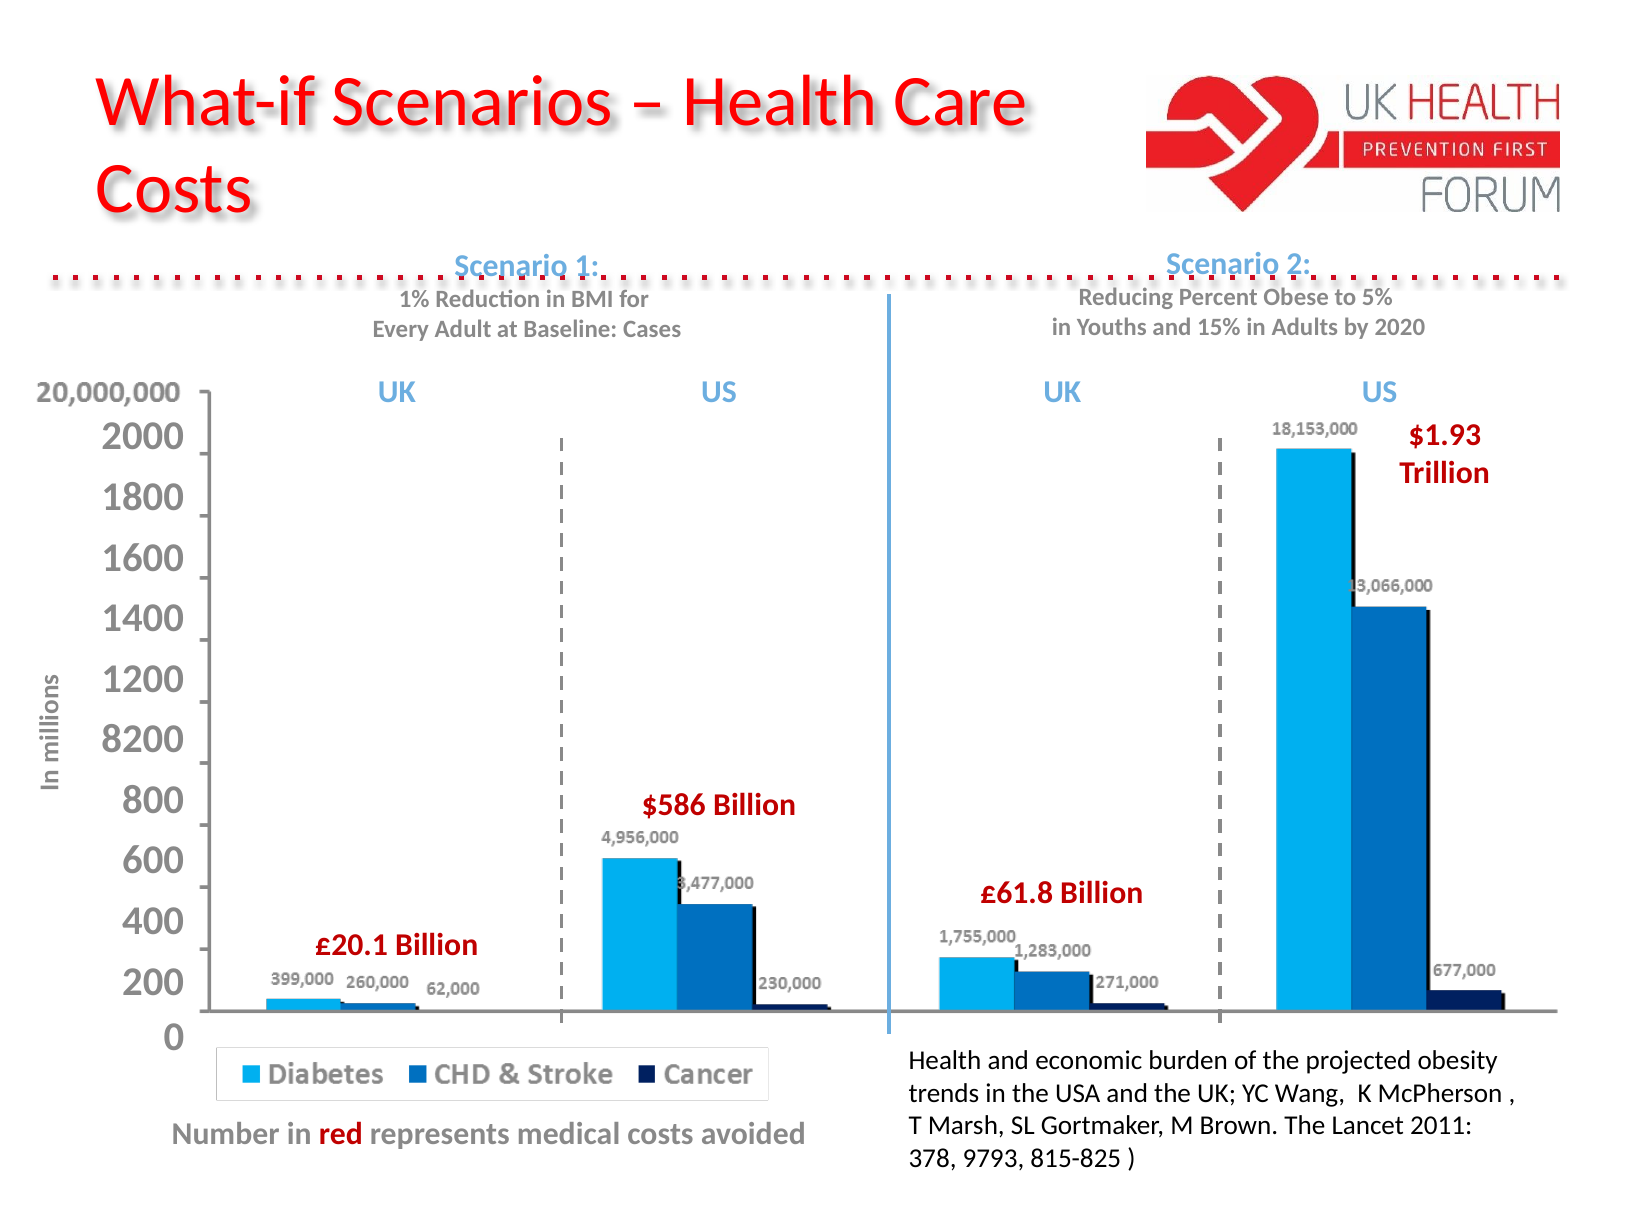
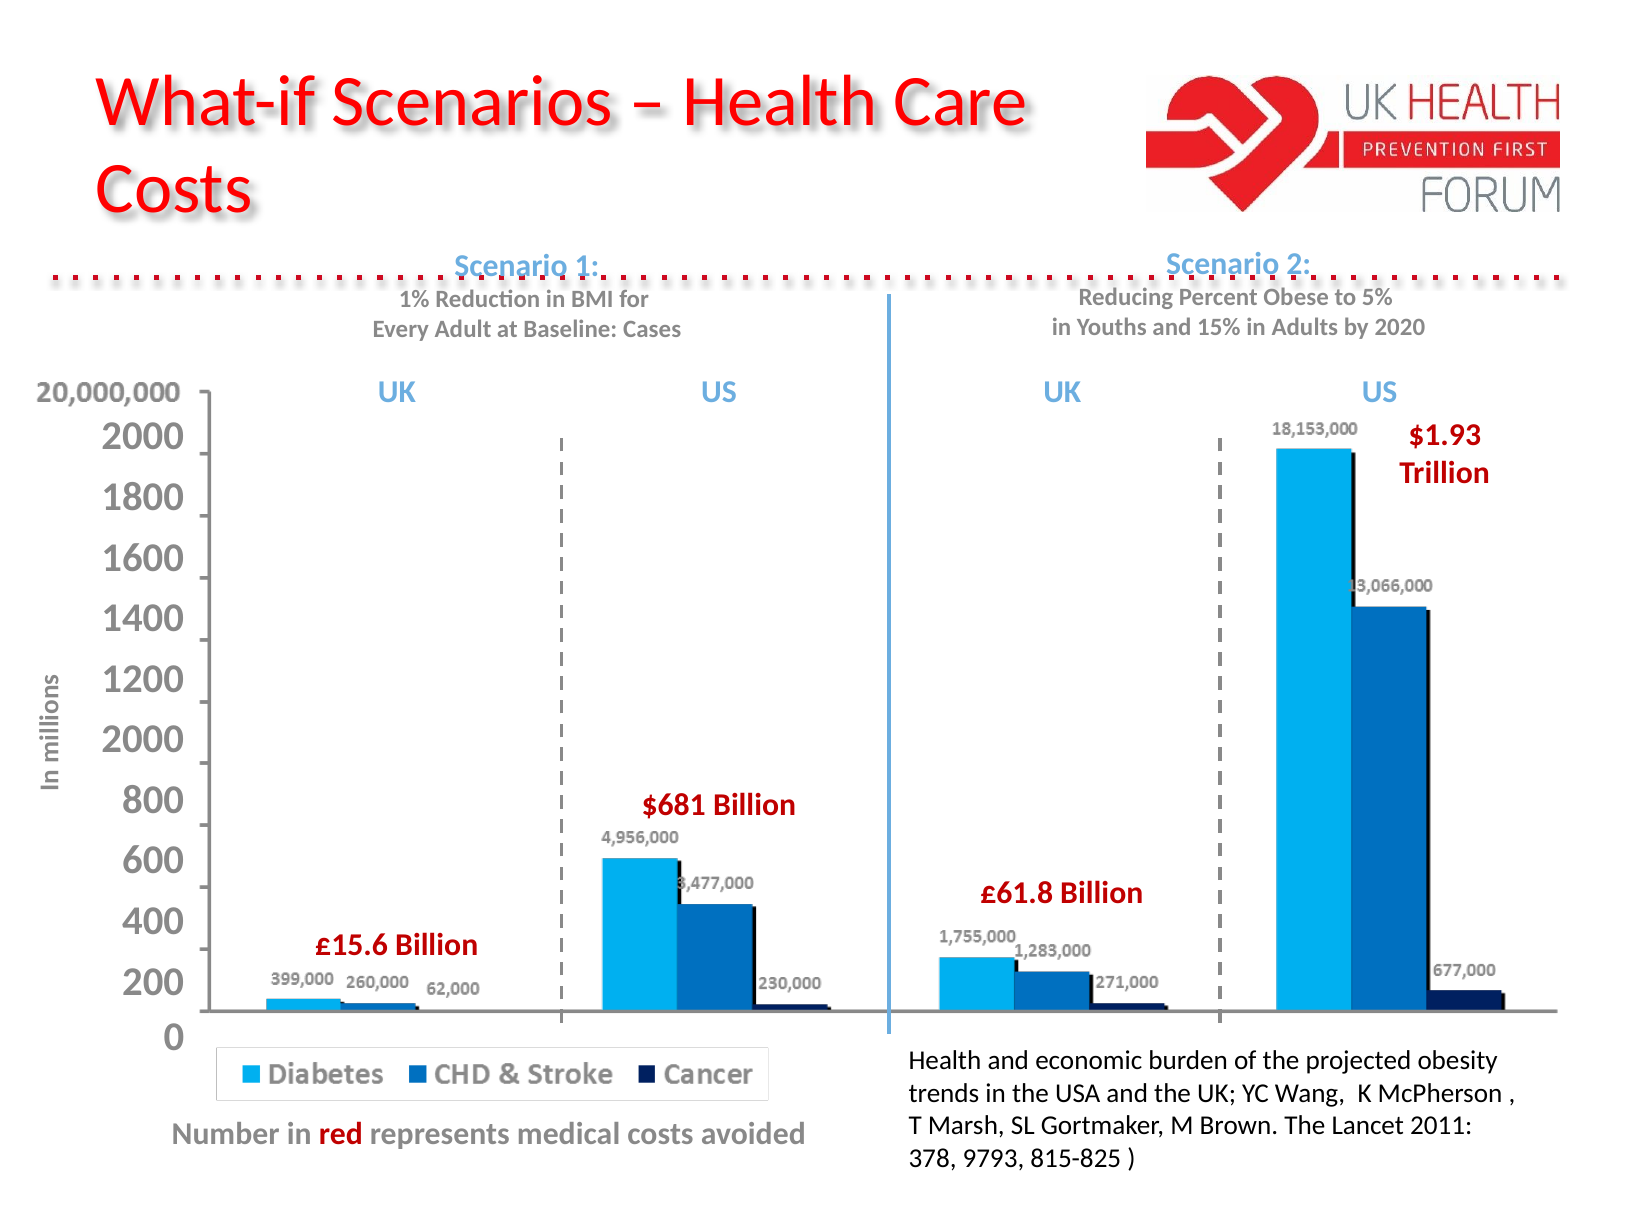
8200 at (143, 740): 8200 -> 2000
$586: $586 -> $681
£20.1: £20.1 -> £15.6
